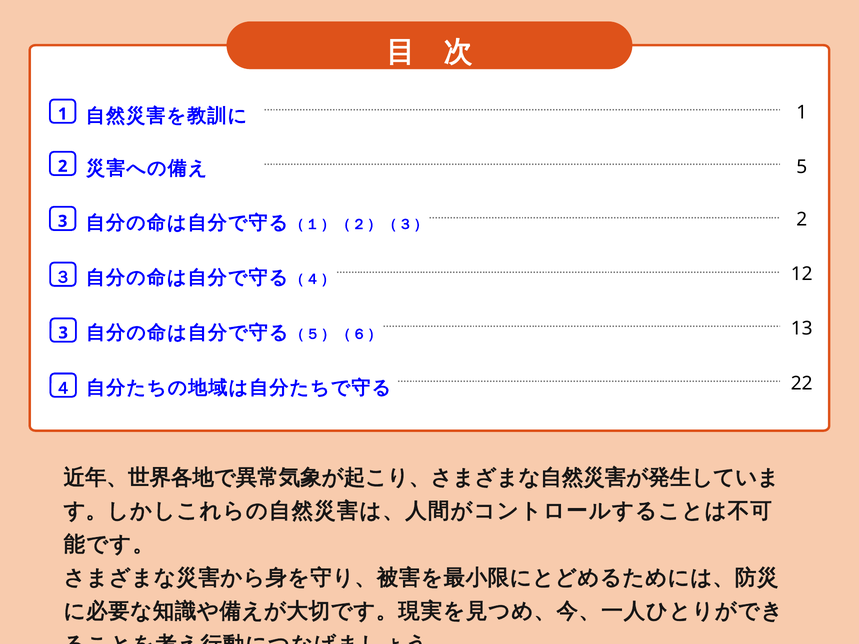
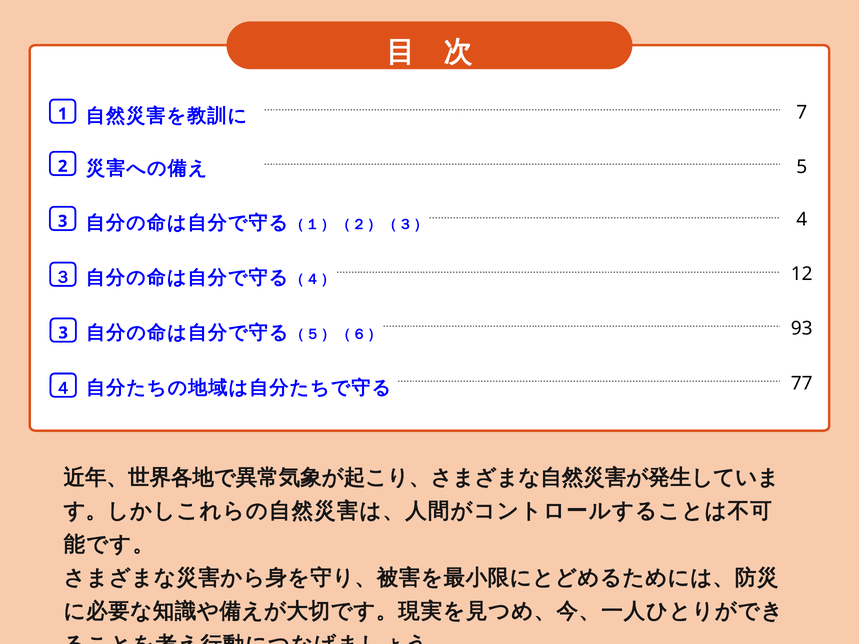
1 at (802, 112): 1 -> 7
2 at (802, 219): 2 -> 4
13: 13 -> 93
22: 22 -> 77
